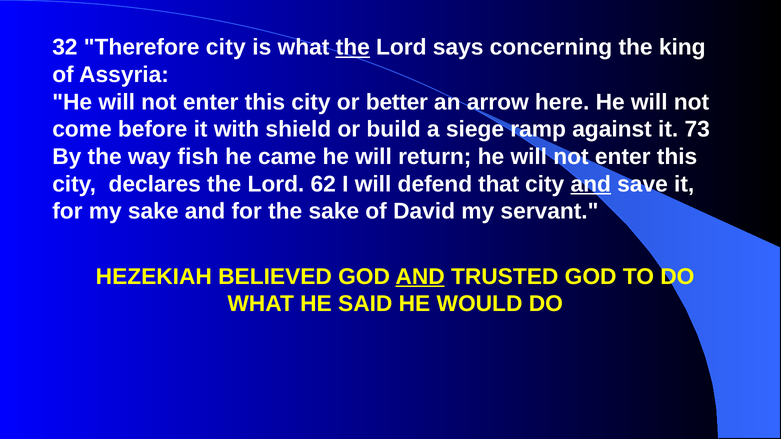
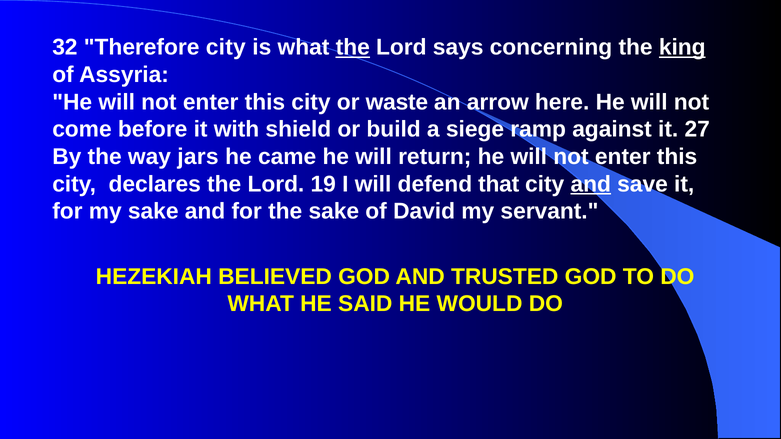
king underline: none -> present
better: better -> waste
73: 73 -> 27
fish: fish -> jars
62: 62 -> 19
AND at (420, 277) underline: present -> none
